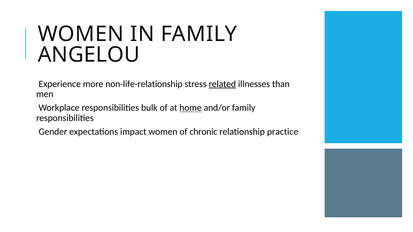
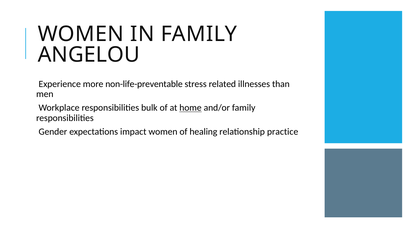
non-life-relationship: non-life-relationship -> non-life-preventable
related underline: present -> none
chronic: chronic -> healing
